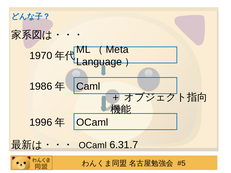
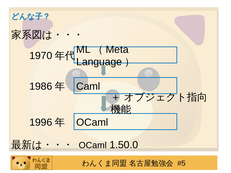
6.31.7: 6.31.7 -> 1.50.0
